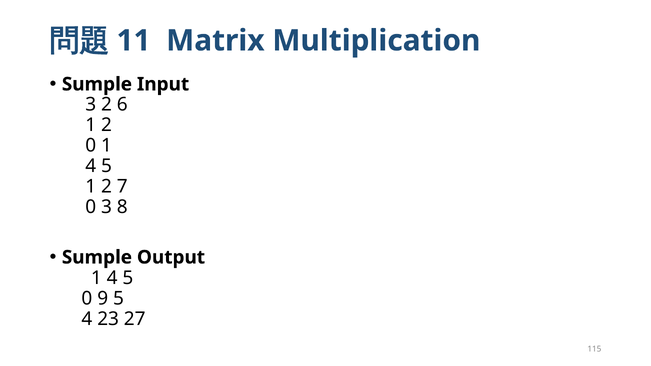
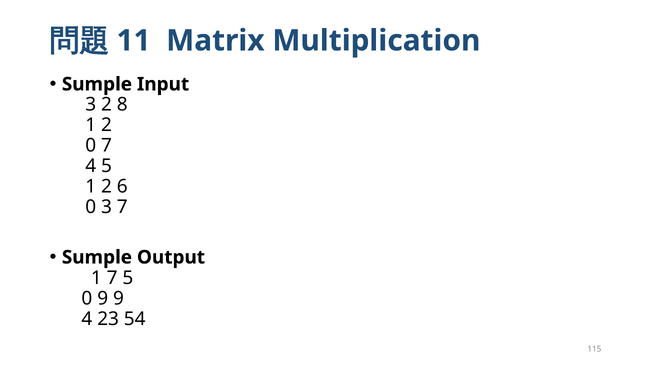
6: 6 -> 8
0 1: 1 -> 7
7: 7 -> 6
3 8: 8 -> 7
4 at (112, 278): 4 -> 7
9 5: 5 -> 9
27: 27 -> 54
